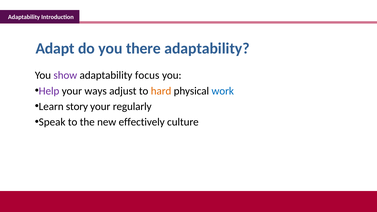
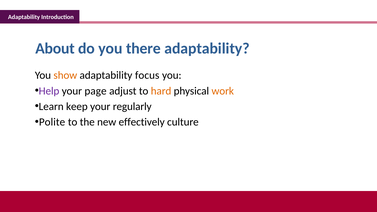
Adapt: Adapt -> About
show colour: purple -> orange
ways: ways -> page
work colour: blue -> orange
story: story -> keep
Speak: Speak -> Polite
